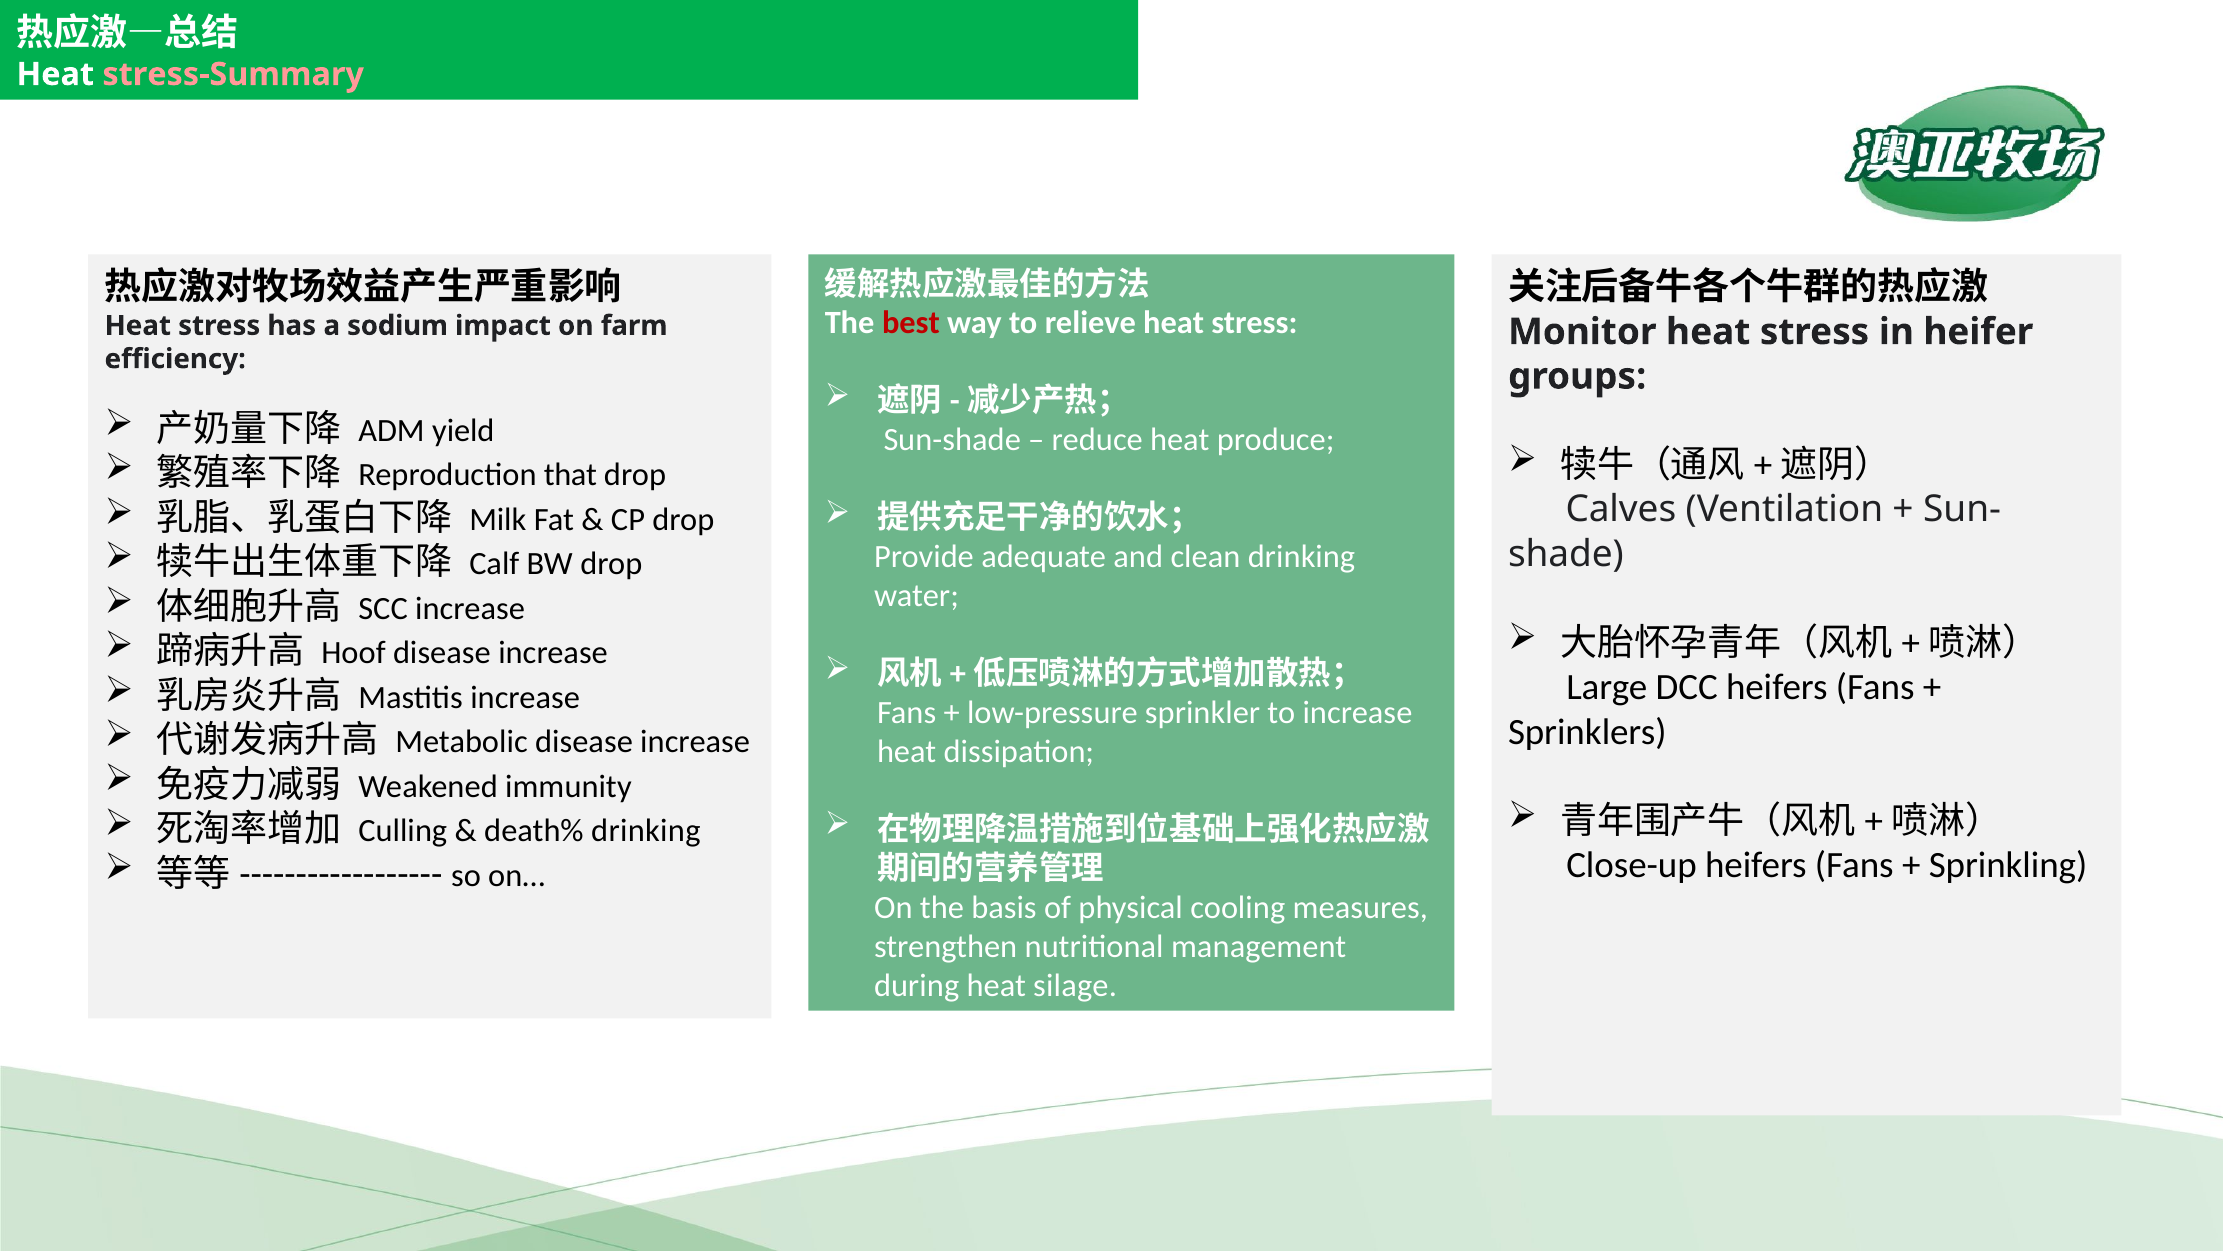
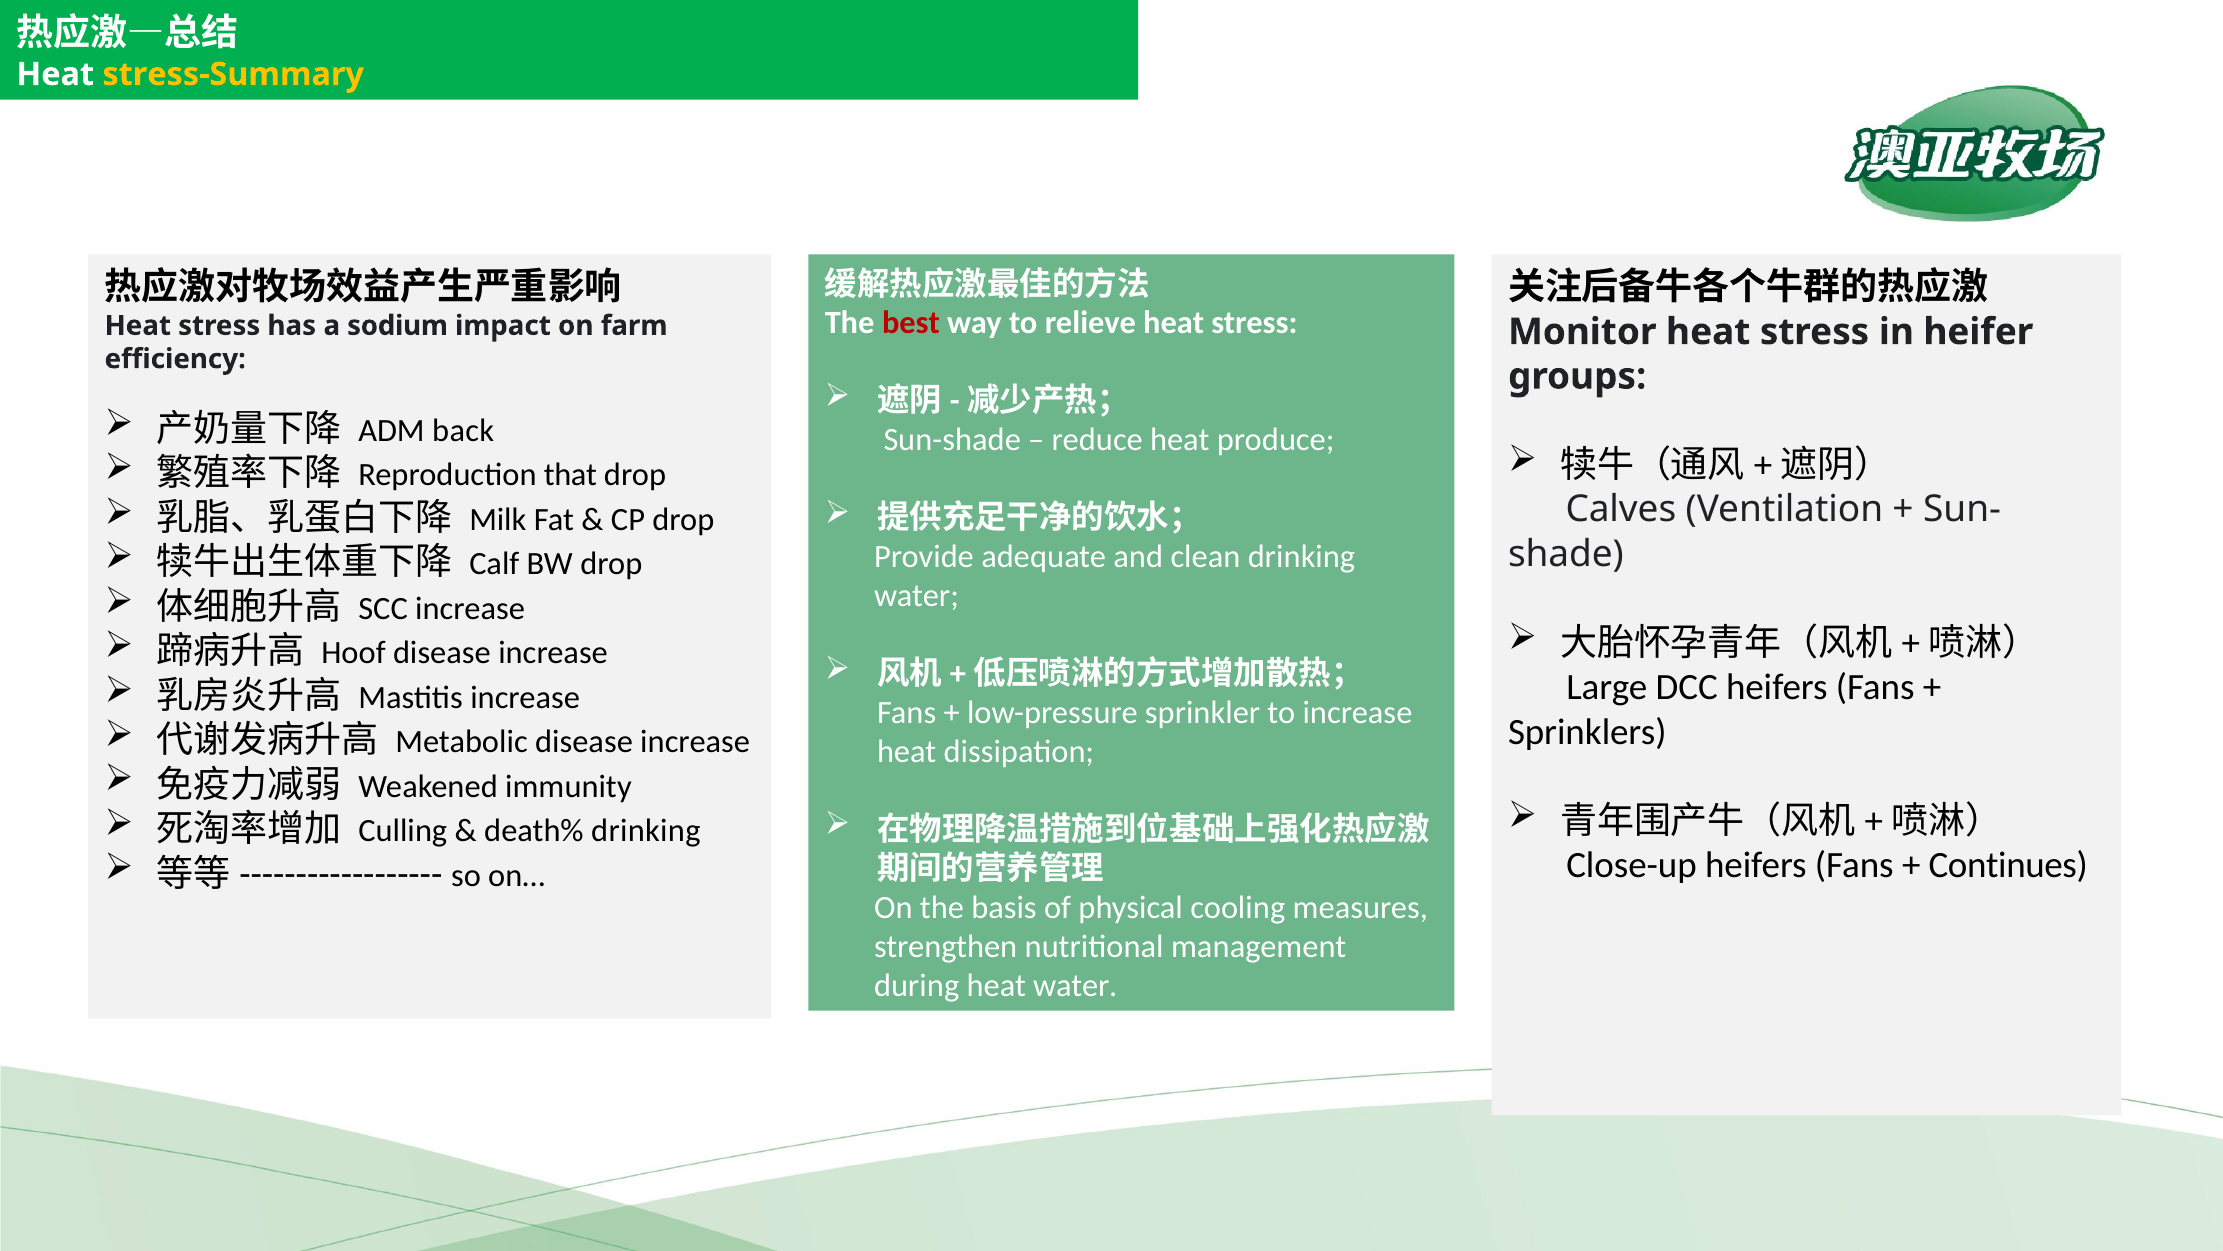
stress-Summary colour: pink -> yellow
yield: yield -> back
Sprinkling: Sprinkling -> Continues
heat silage: silage -> water
